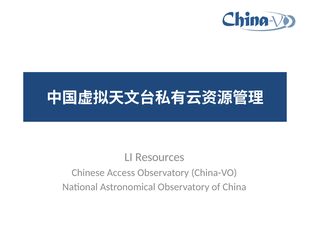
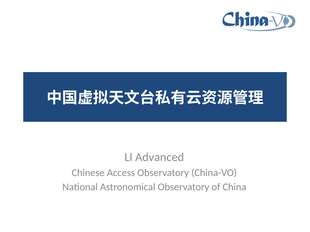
Resources: Resources -> Advanced
